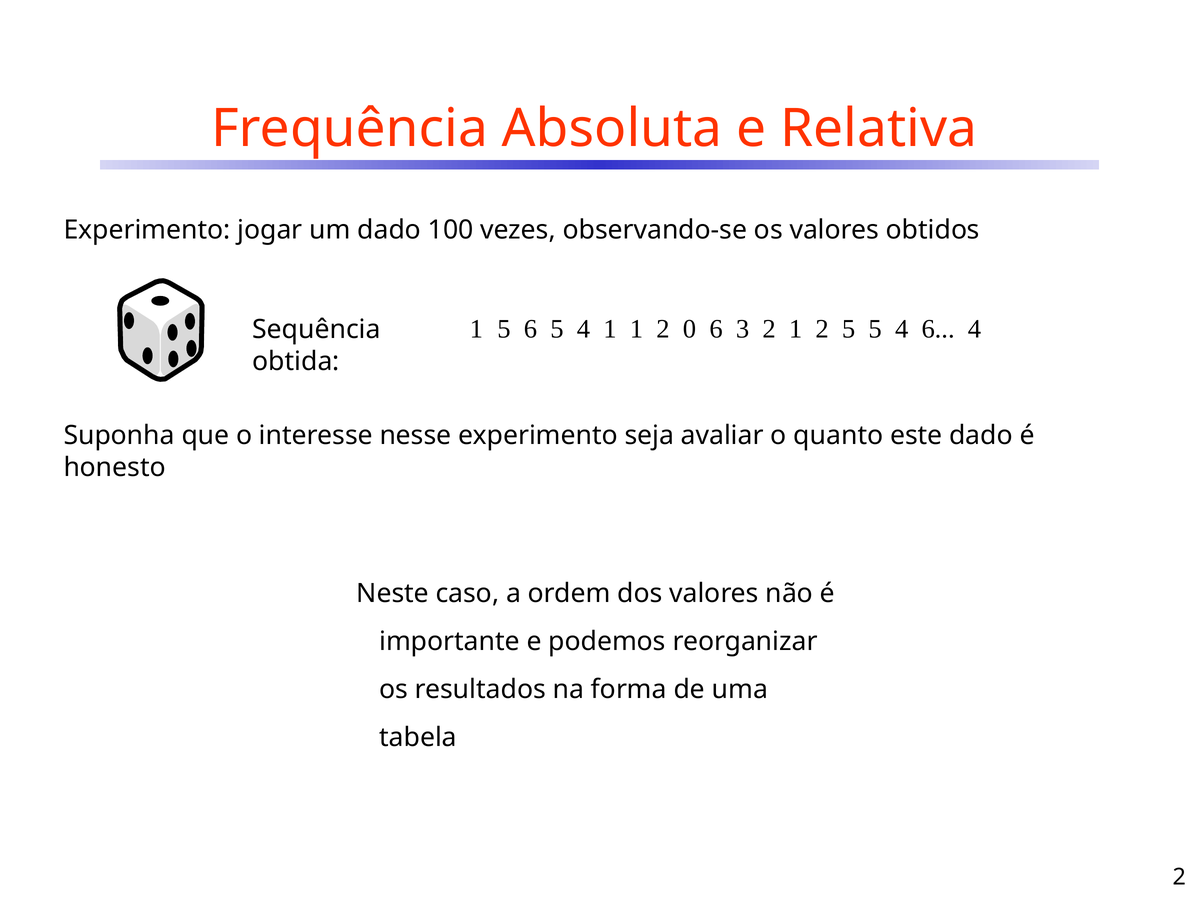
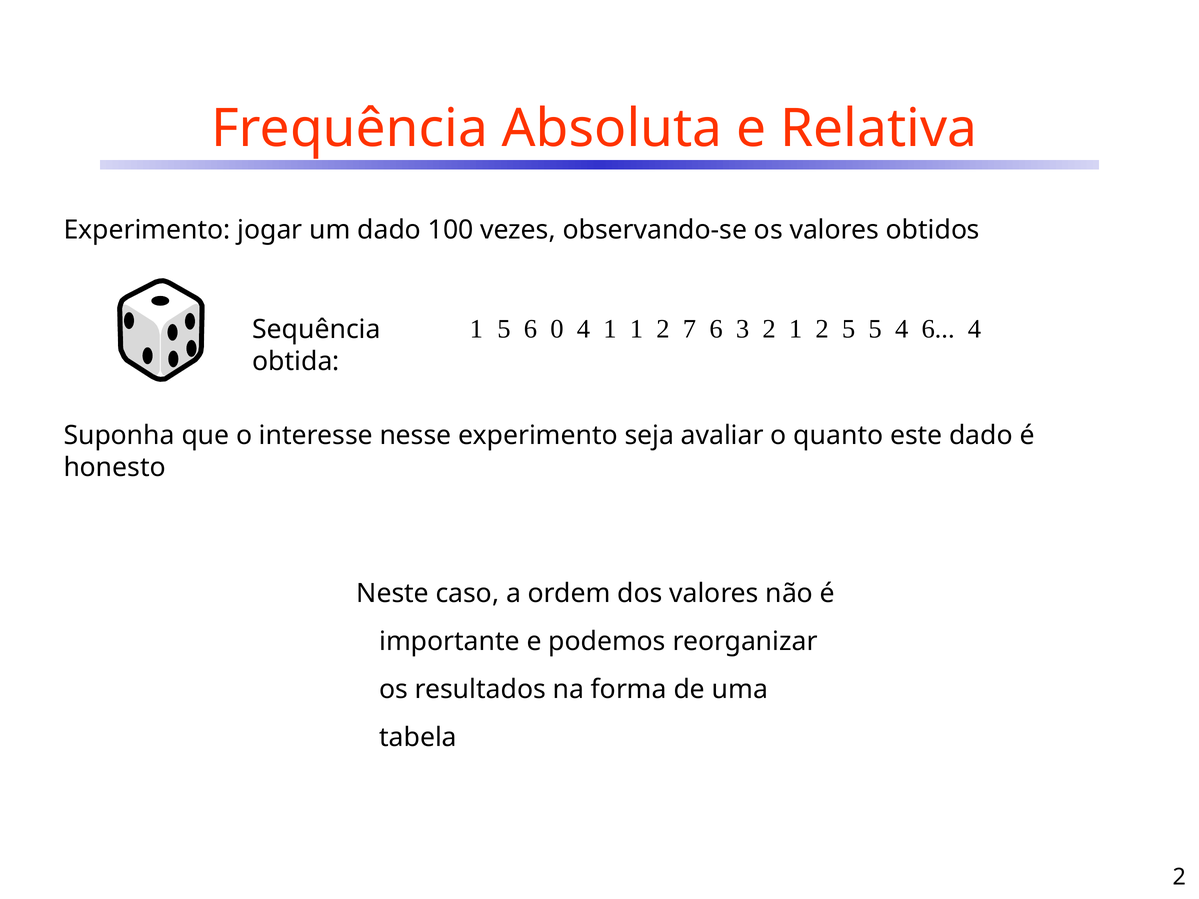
6 5: 5 -> 0
0: 0 -> 7
